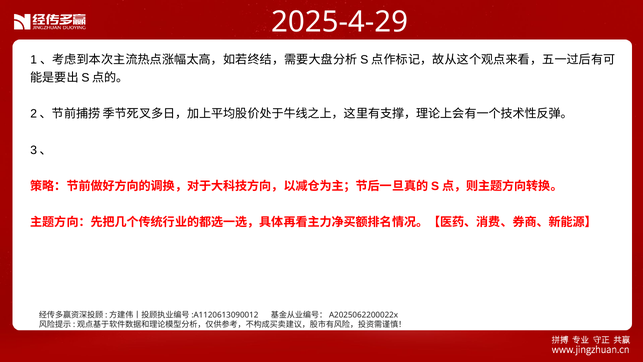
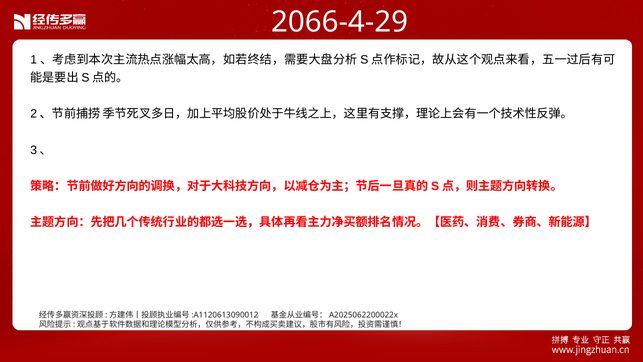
2025-4-29: 2025-4-29 -> 2066-4-29
